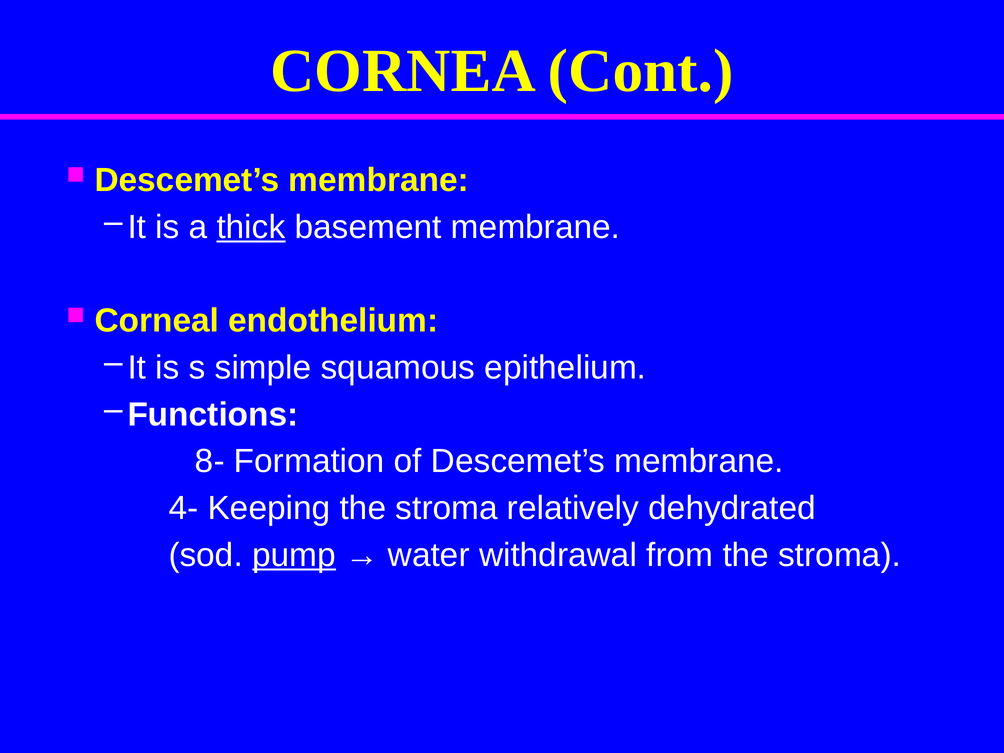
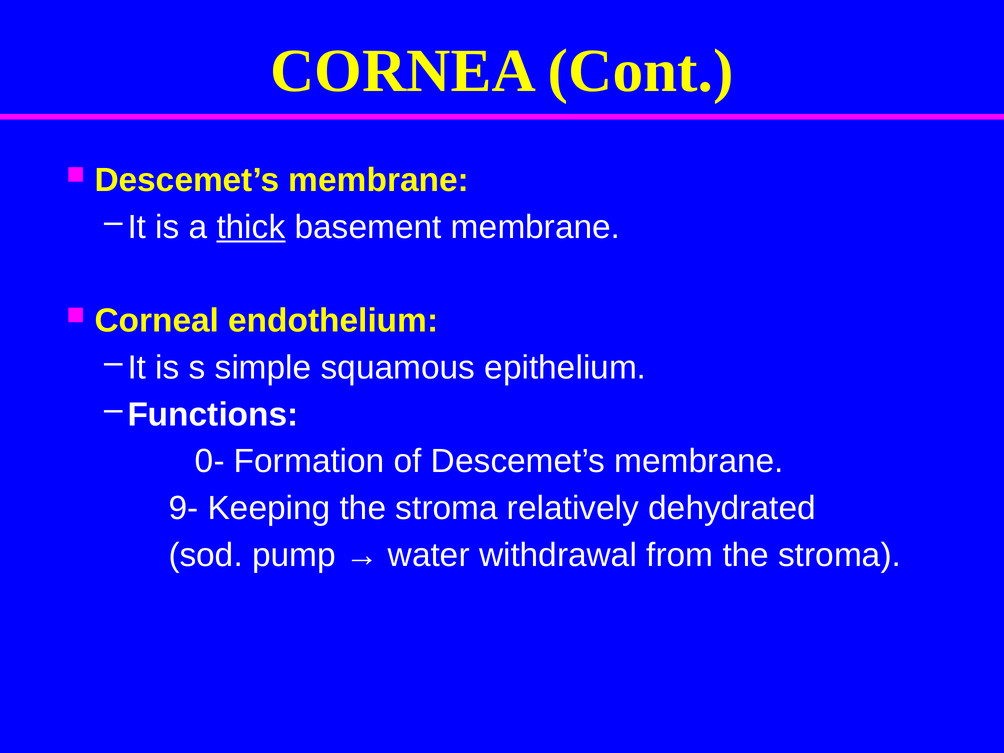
8-: 8- -> 0-
4-: 4- -> 9-
pump underline: present -> none
